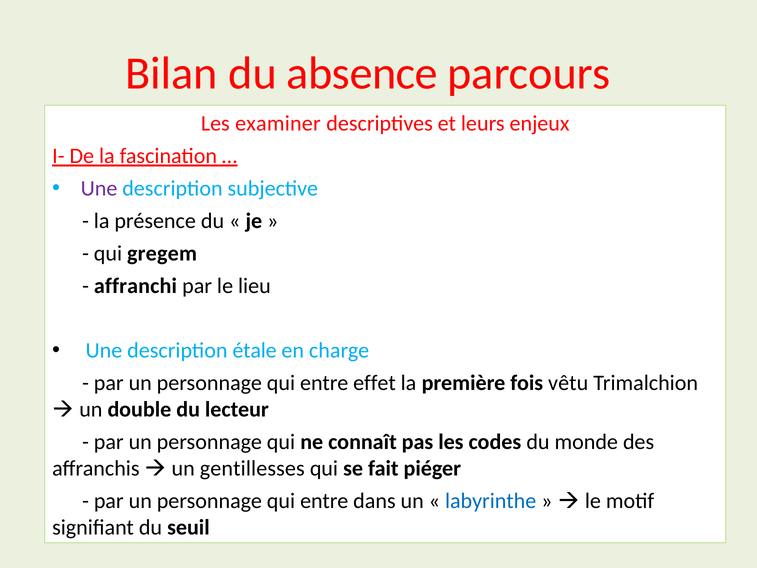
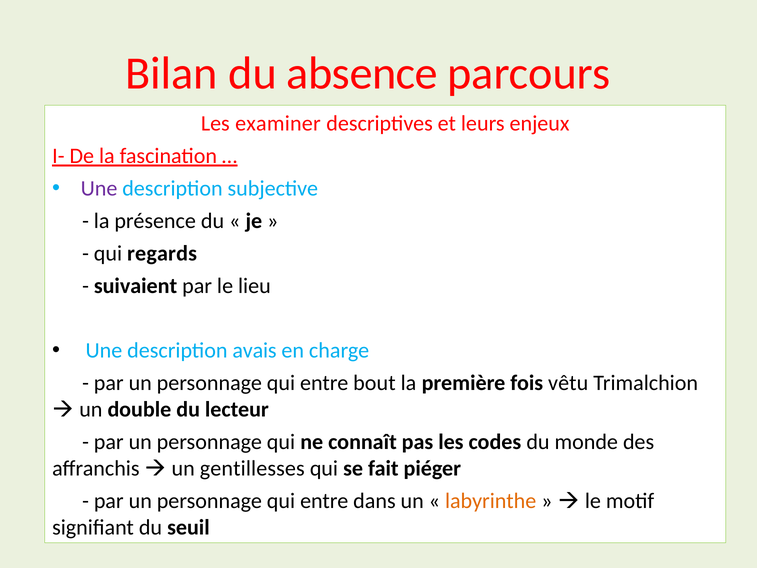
gregem: gregem -> regards
affranchi: affranchi -> suivaient
étale: étale -> avais
effet: effet -> bout
labyrinthe colour: blue -> orange
